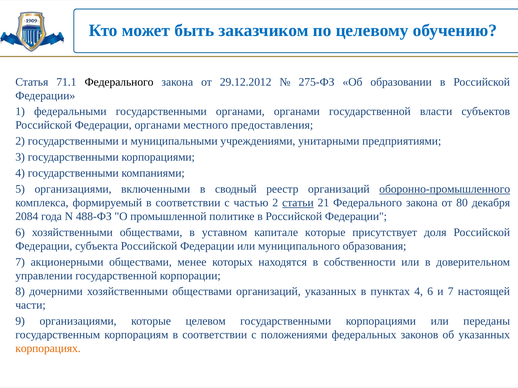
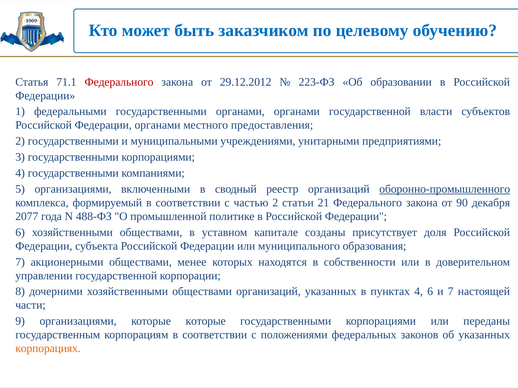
Федерального at (119, 82) colour: black -> red
275-ФЗ: 275-ФЗ -> 223-ФЗ
статьи underline: present -> none
80: 80 -> 90
2084: 2084 -> 2077
капитале которые: которые -> созданы
которые целевом: целевом -> которые
